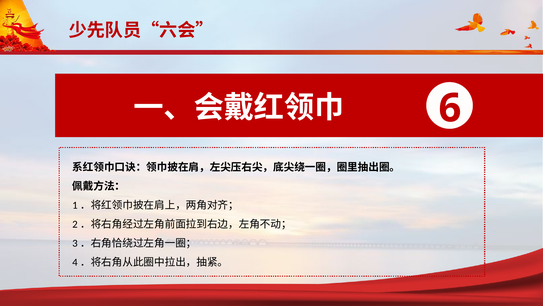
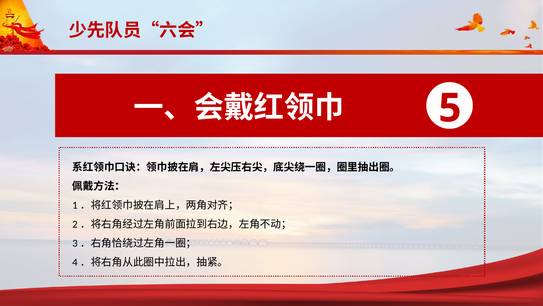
6: 6 -> 5
